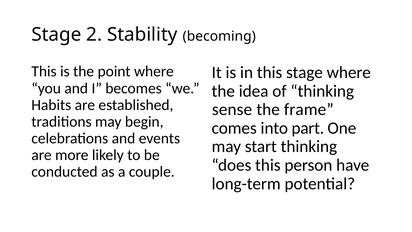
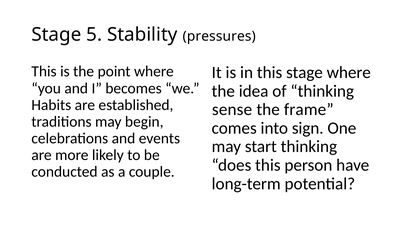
2: 2 -> 5
becoming: becoming -> pressures
part: part -> sign
